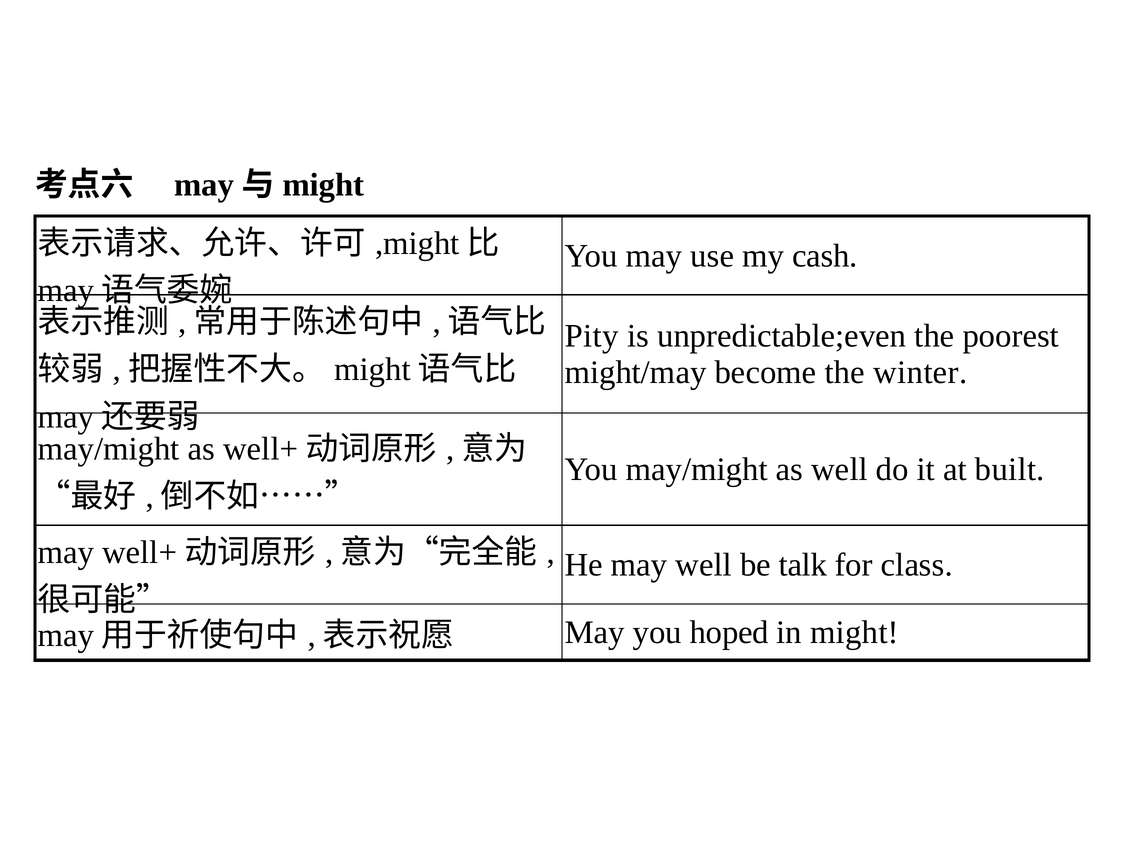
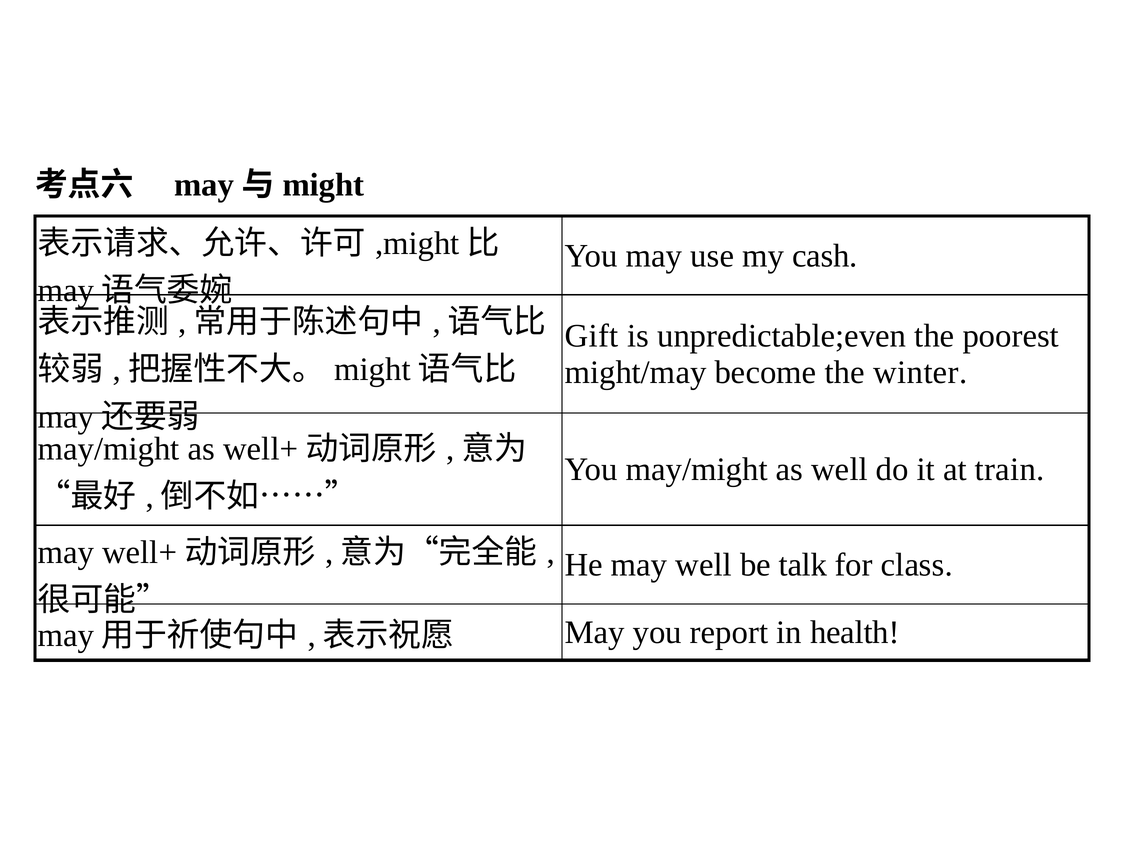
Pity: Pity -> Gift
built: built -> train
hoped: hoped -> report
might: might -> health
